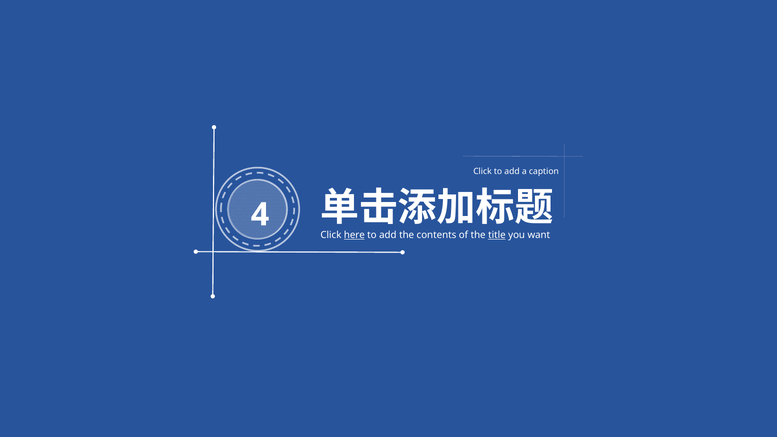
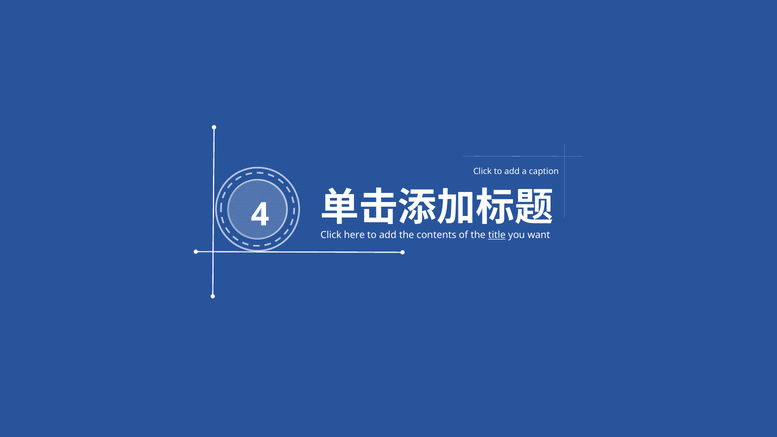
here underline: present -> none
